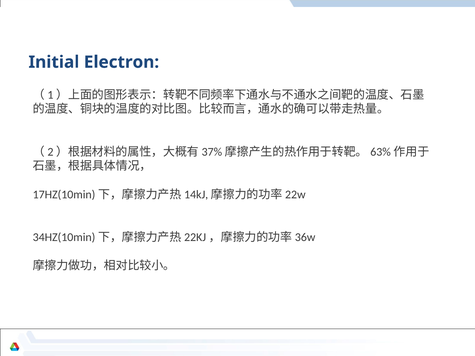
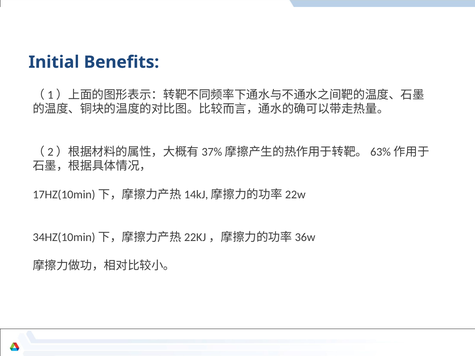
Electron: Electron -> Benefits
